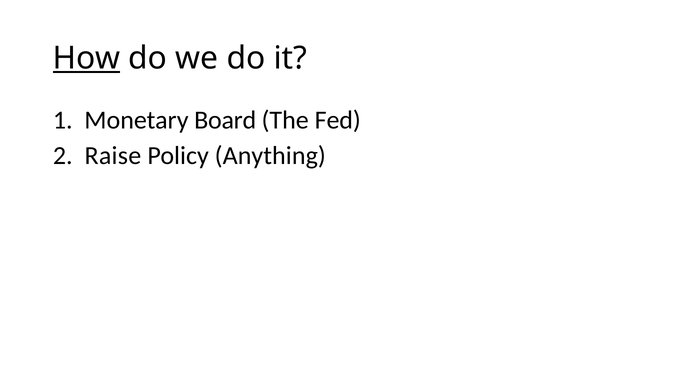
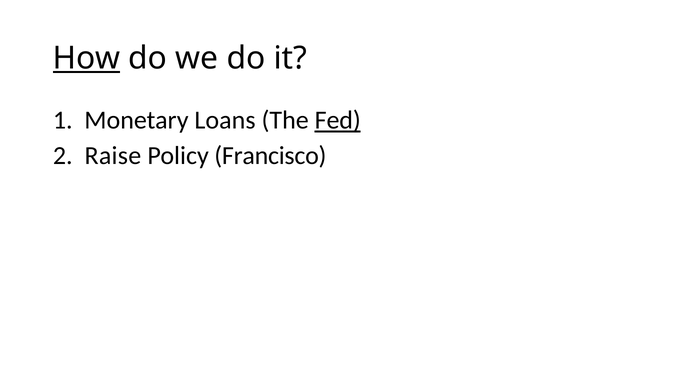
Board: Board -> Loans
Fed underline: none -> present
Anything: Anything -> Francisco
